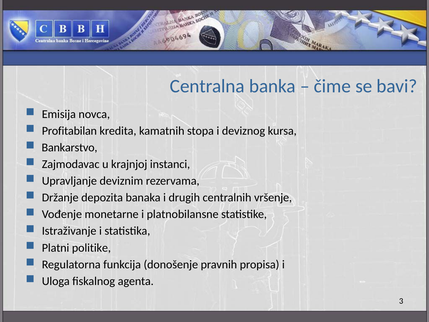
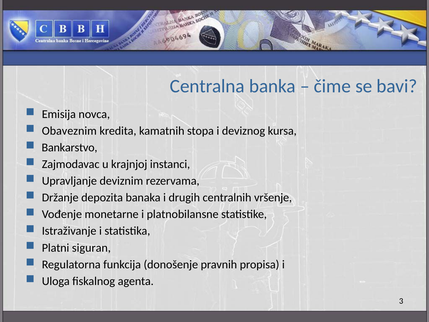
Profitabilan: Profitabilan -> Obaveznim
politike: politike -> siguran
